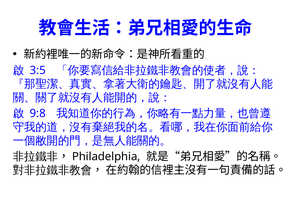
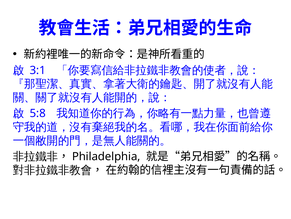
3:5: 3:5 -> 3:1
9:8: 9:8 -> 5:8
